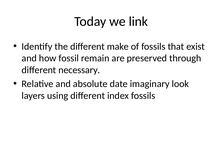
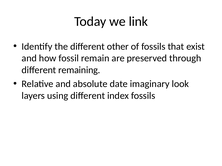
make: make -> other
necessary: necessary -> remaining
